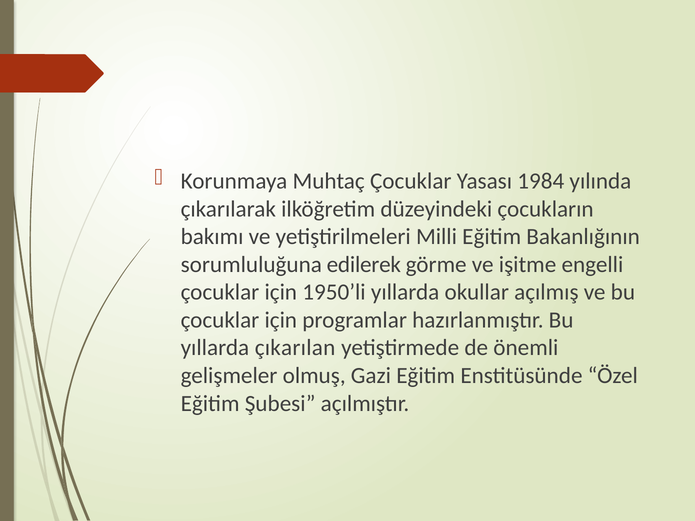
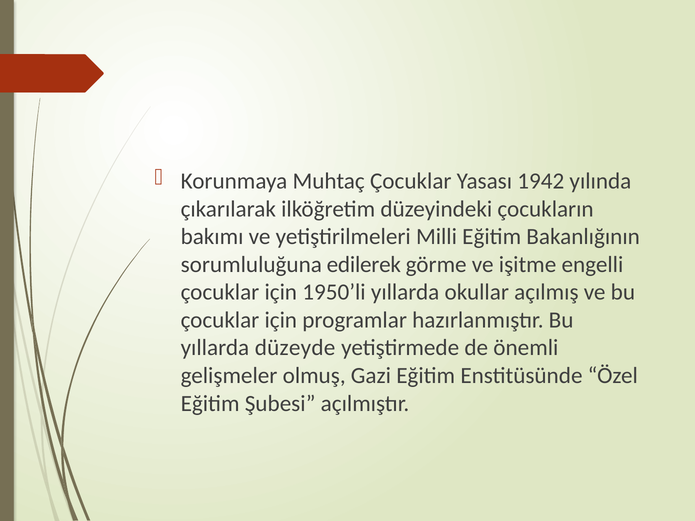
1984: 1984 -> 1942
çıkarılan: çıkarılan -> düzeyde
